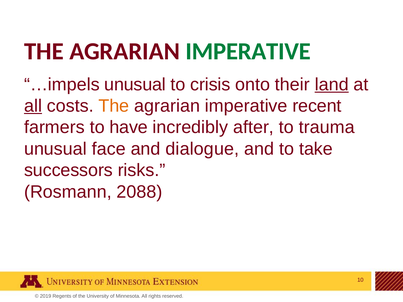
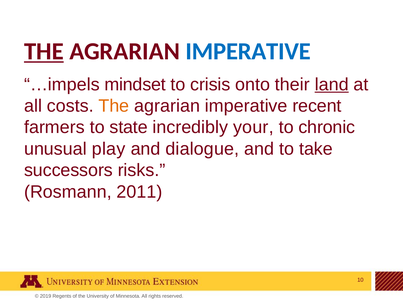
THE at (44, 51) underline: none -> present
IMPERATIVE at (248, 51) colour: green -> blue
…impels unusual: unusual -> mindset
all at (33, 106) underline: present -> none
have: have -> state
after: after -> your
trauma: trauma -> chronic
face: face -> play
2088: 2088 -> 2011
